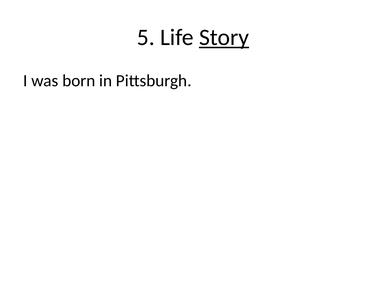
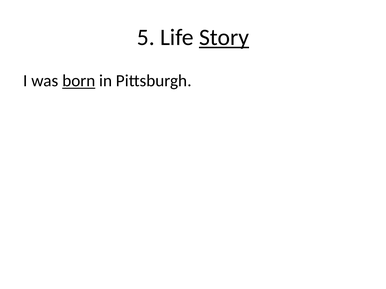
born underline: none -> present
